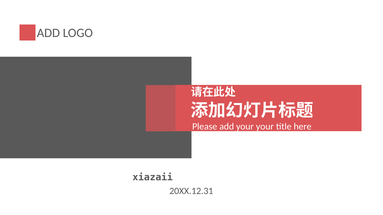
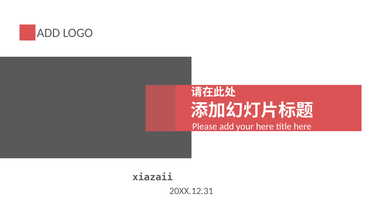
your your: your -> here
